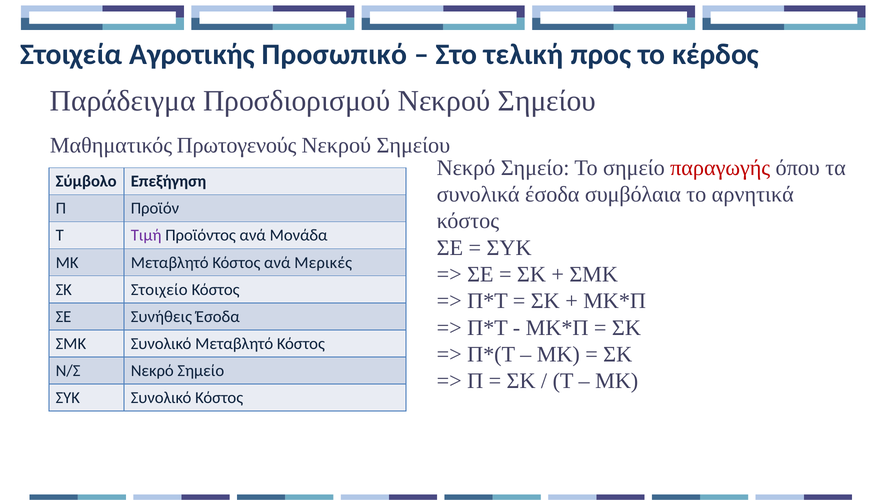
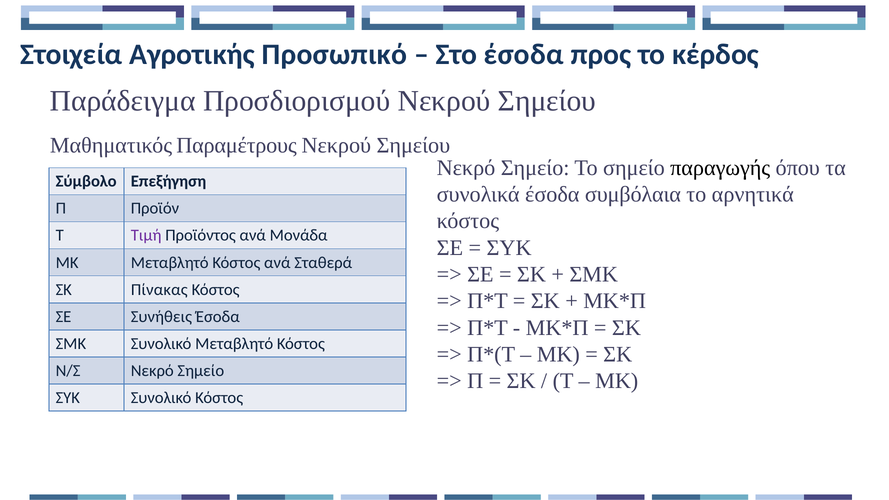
Στο τελική: τελική -> έσοδα
Πρωτογενούς: Πρωτογενούς -> Παραμέτρους
παραγωγής colour: red -> black
Μερικές: Μερικές -> Σταθερά
Στοιχείο: Στοιχείο -> Πίνακας
